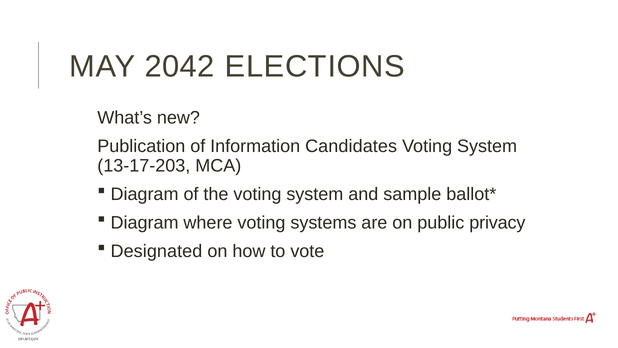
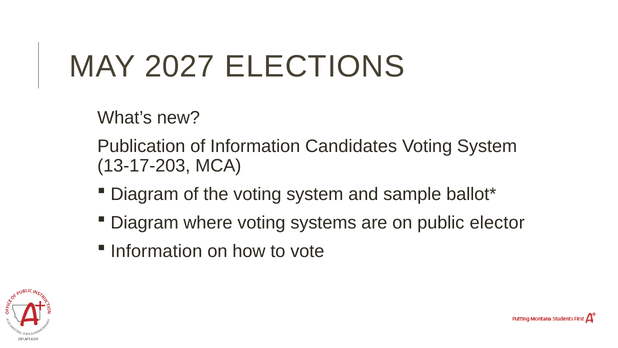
2042: 2042 -> 2027
privacy: privacy -> elector
Designated at (156, 251): Designated -> Information
